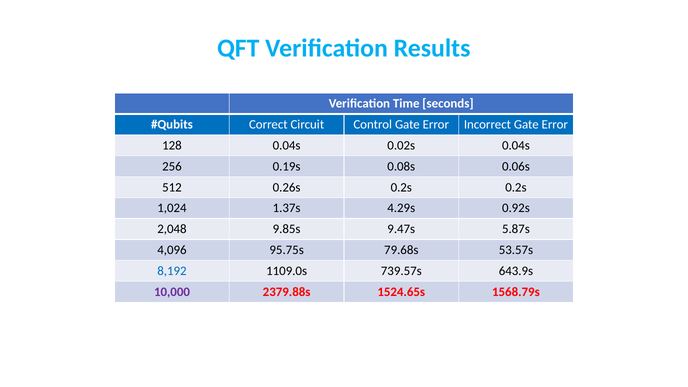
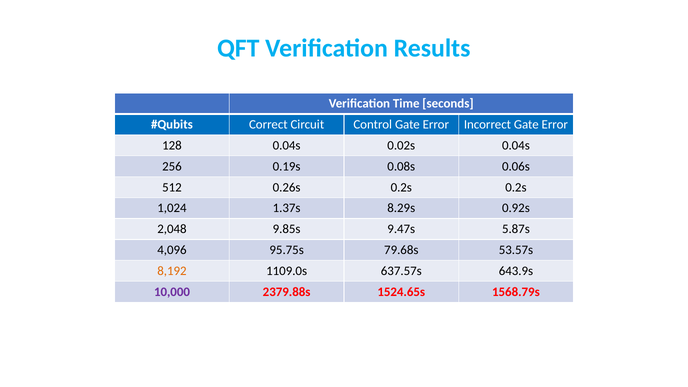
4.29s: 4.29s -> 8.29s
8,192 colour: blue -> orange
739.57s: 739.57s -> 637.57s
